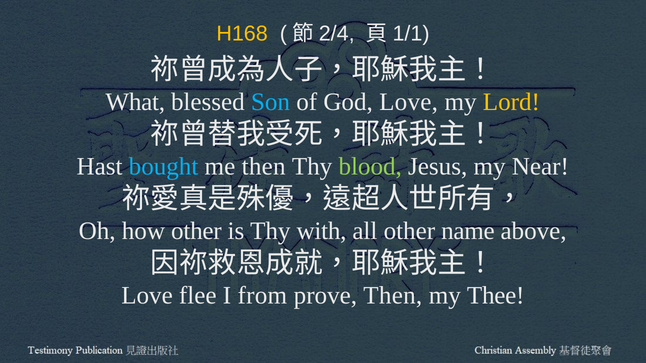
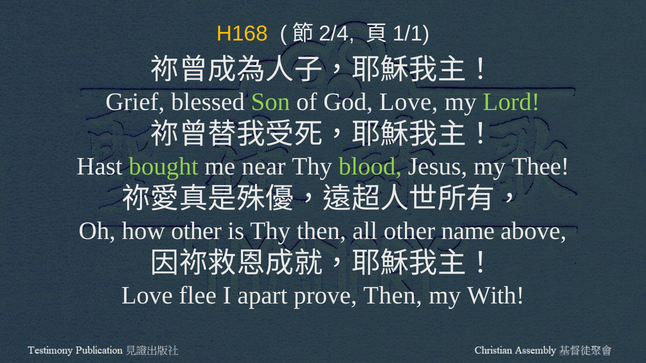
What: What -> Grief
Son colour: light blue -> light green
Lord colour: yellow -> light green
bought colour: light blue -> light green
me then: then -> near
Near: Near -> Thee
Thy with: with -> then
from: from -> apart
Thee: Thee -> With
